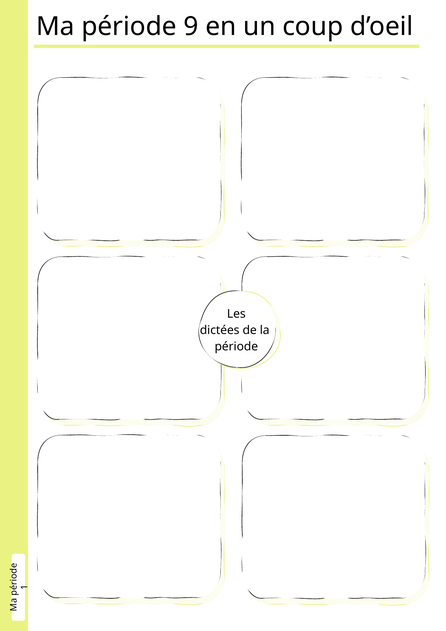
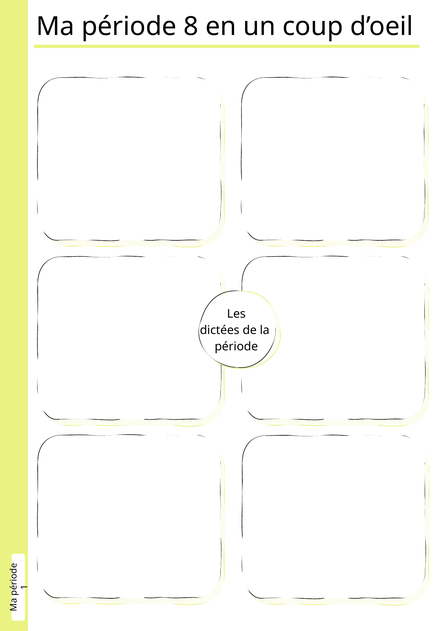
9: 9 -> 8
